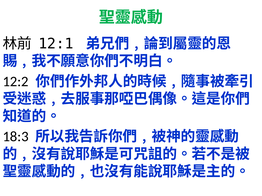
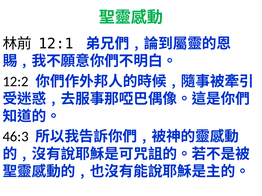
18:3: 18:3 -> 46:3
